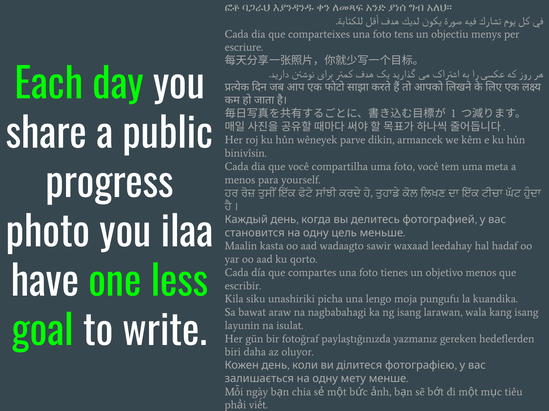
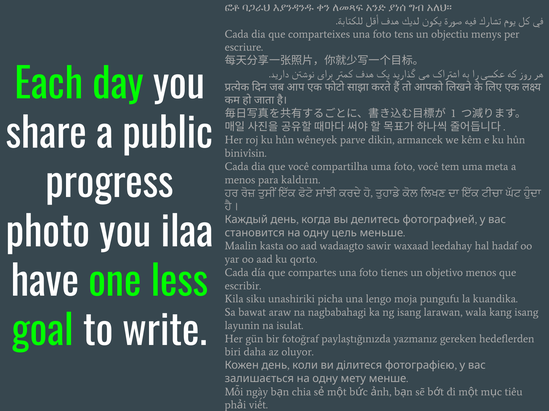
yourself: yourself -> kaldırın
